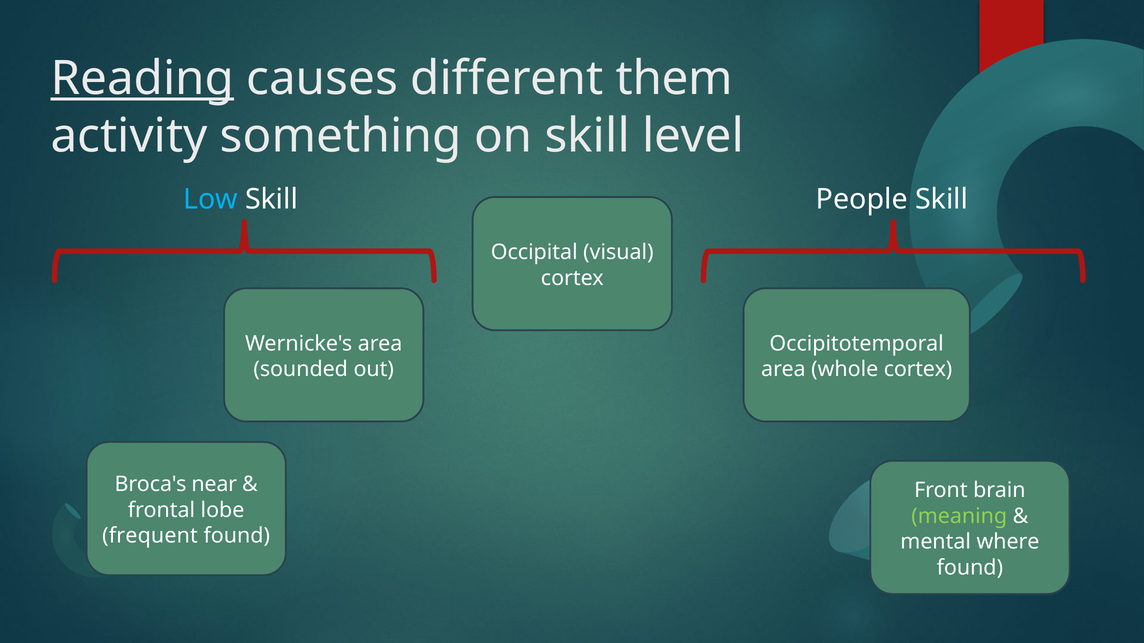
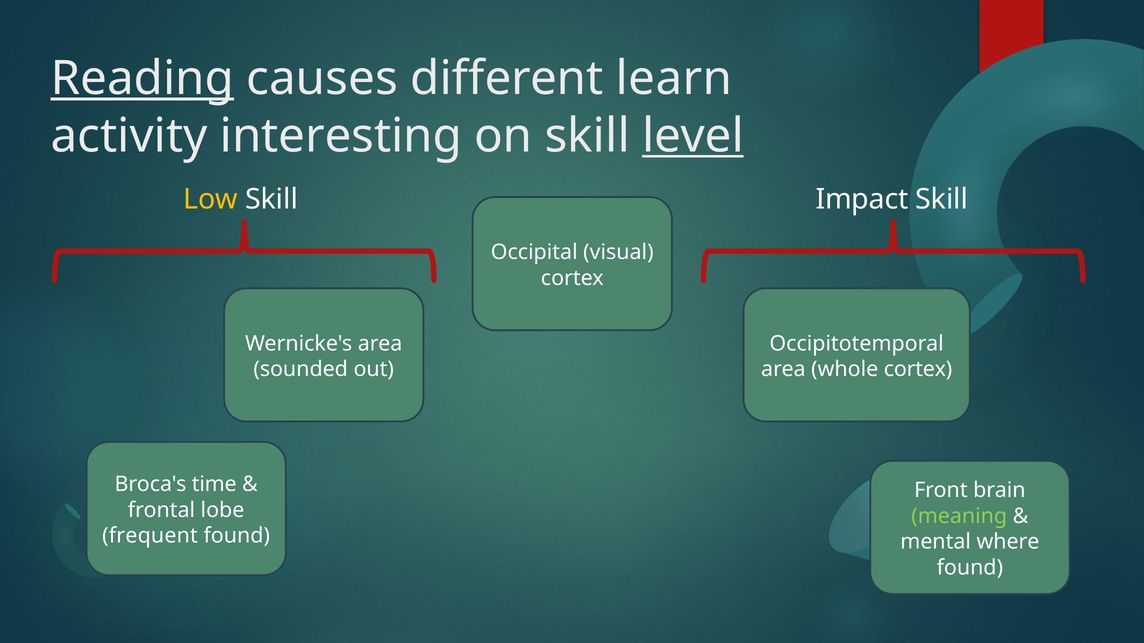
them: them -> learn
something: something -> interesting
level underline: none -> present
Low colour: light blue -> yellow
People: People -> Impact
near: near -> time
